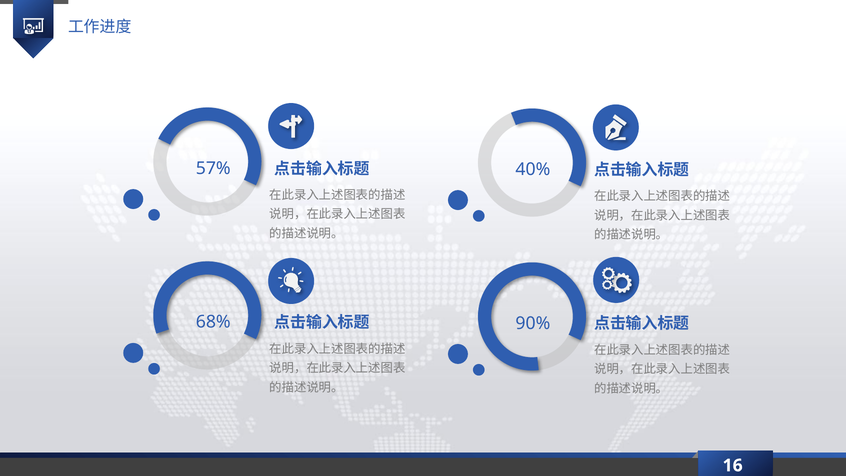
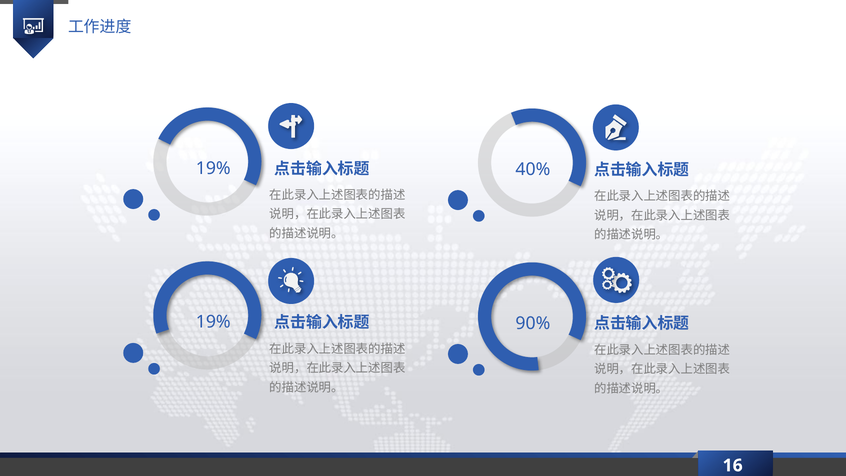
57% at (213, 168): 57% -> 19%
68% at (213, 322): 68% -> 19%
